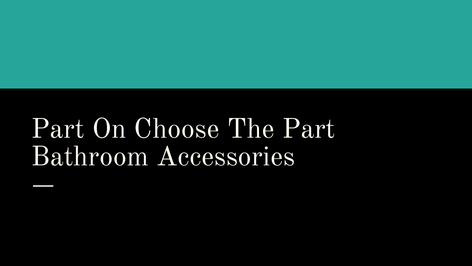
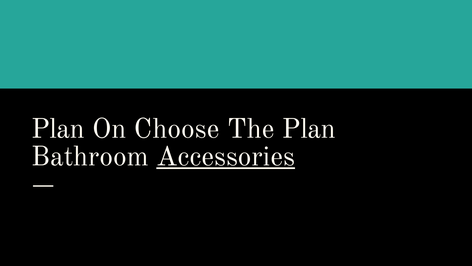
Part at (58, 128): Part -> Plan
The Part: Part -> Plan
Accessories underline: none -> present
